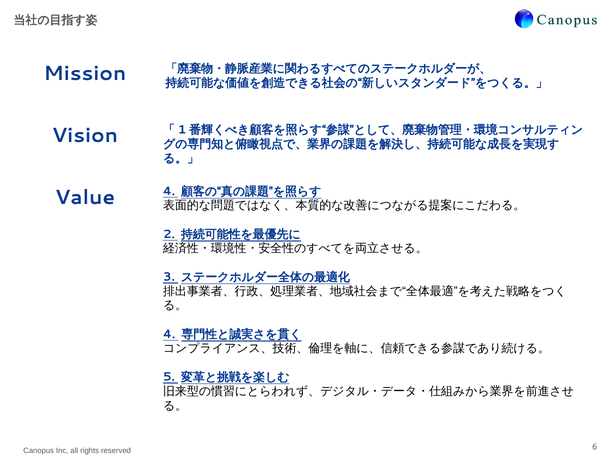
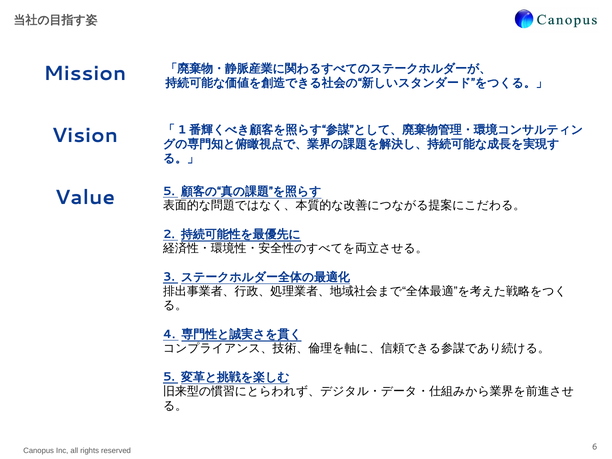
Value 4: 4 -> 5
